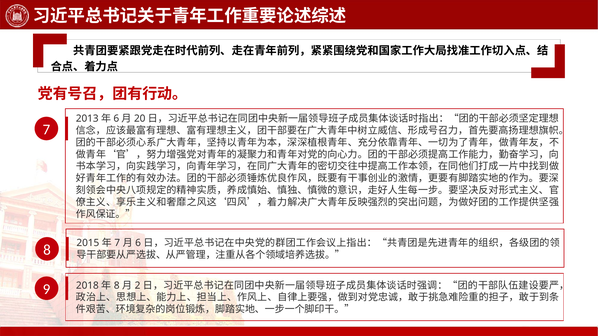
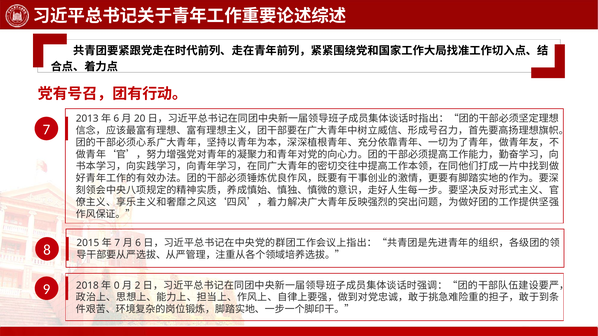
8 at (117, 286): 8 -> 0
